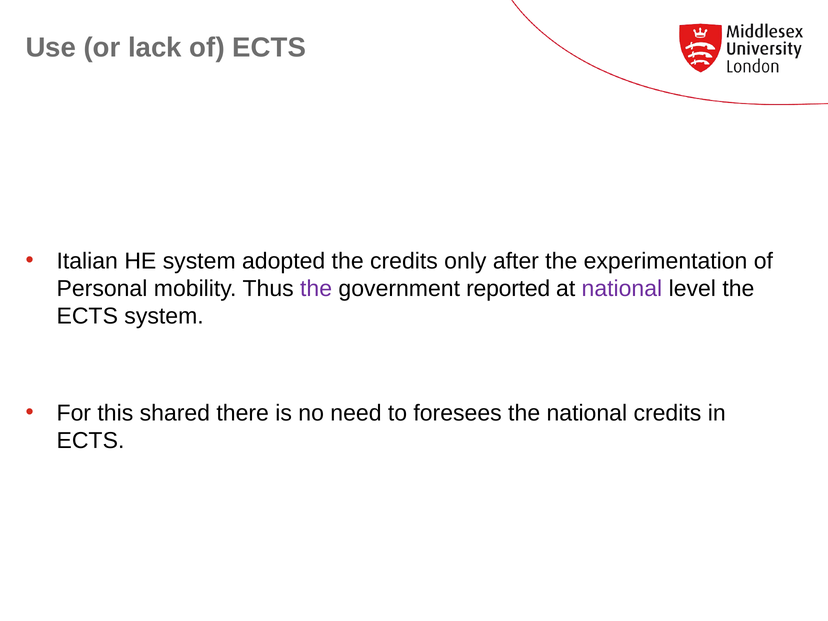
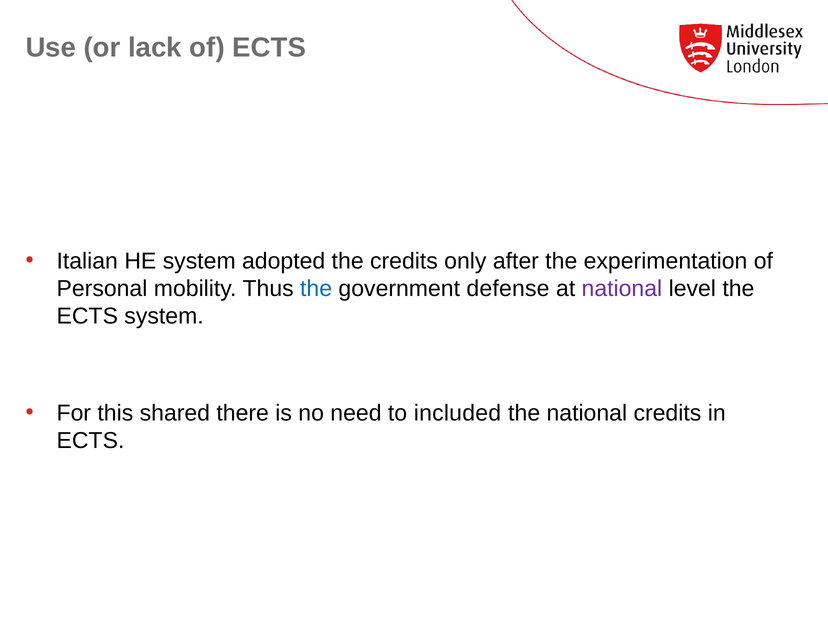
the at (316, 289) colour: purple -> blue
reported: reported -> defense
foresees: foresees -> included
